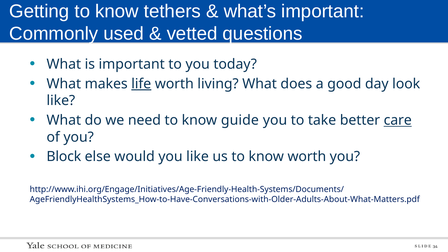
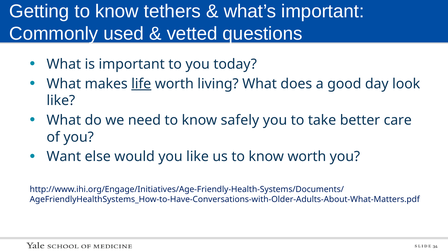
guide: guide -> safely
care underline: present -> none
Block: Block -> Want
